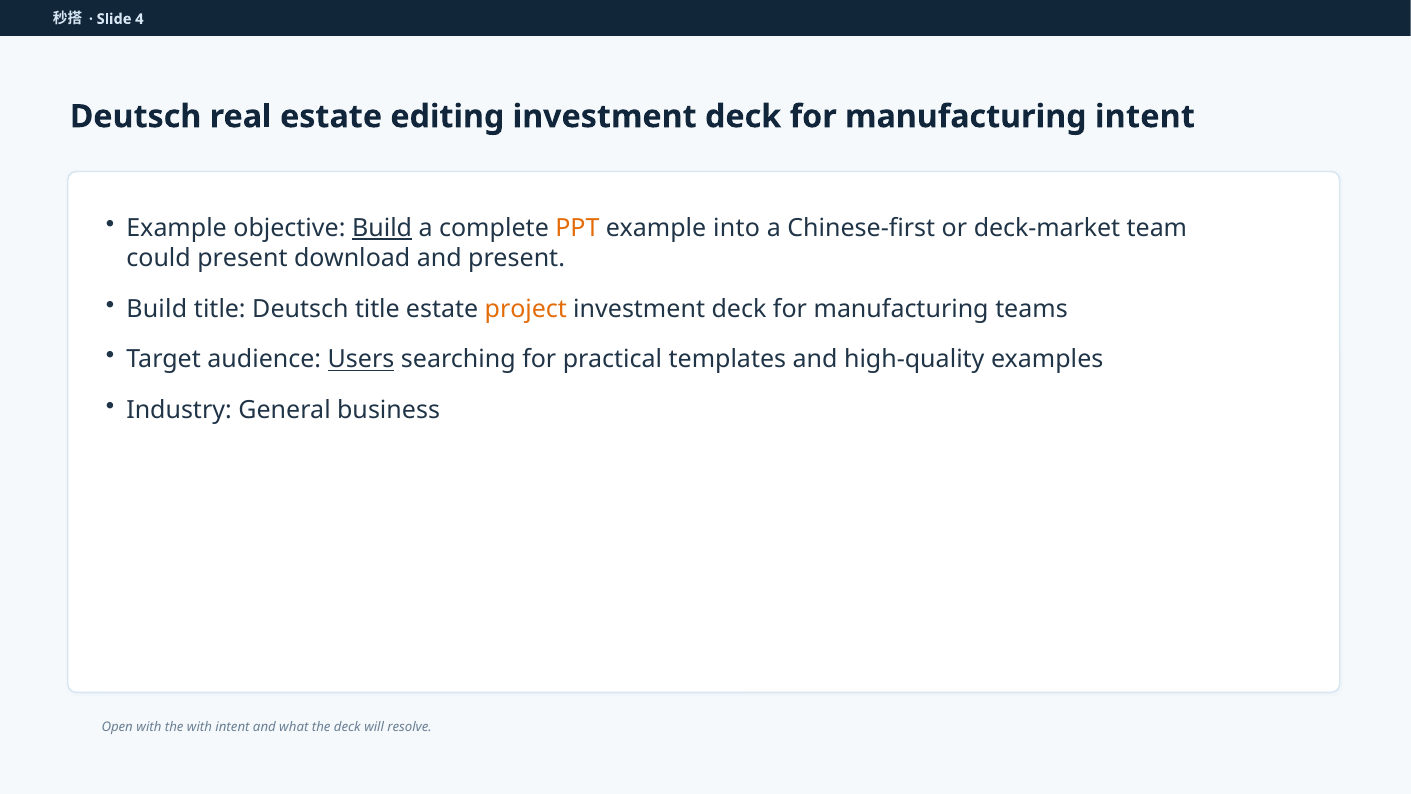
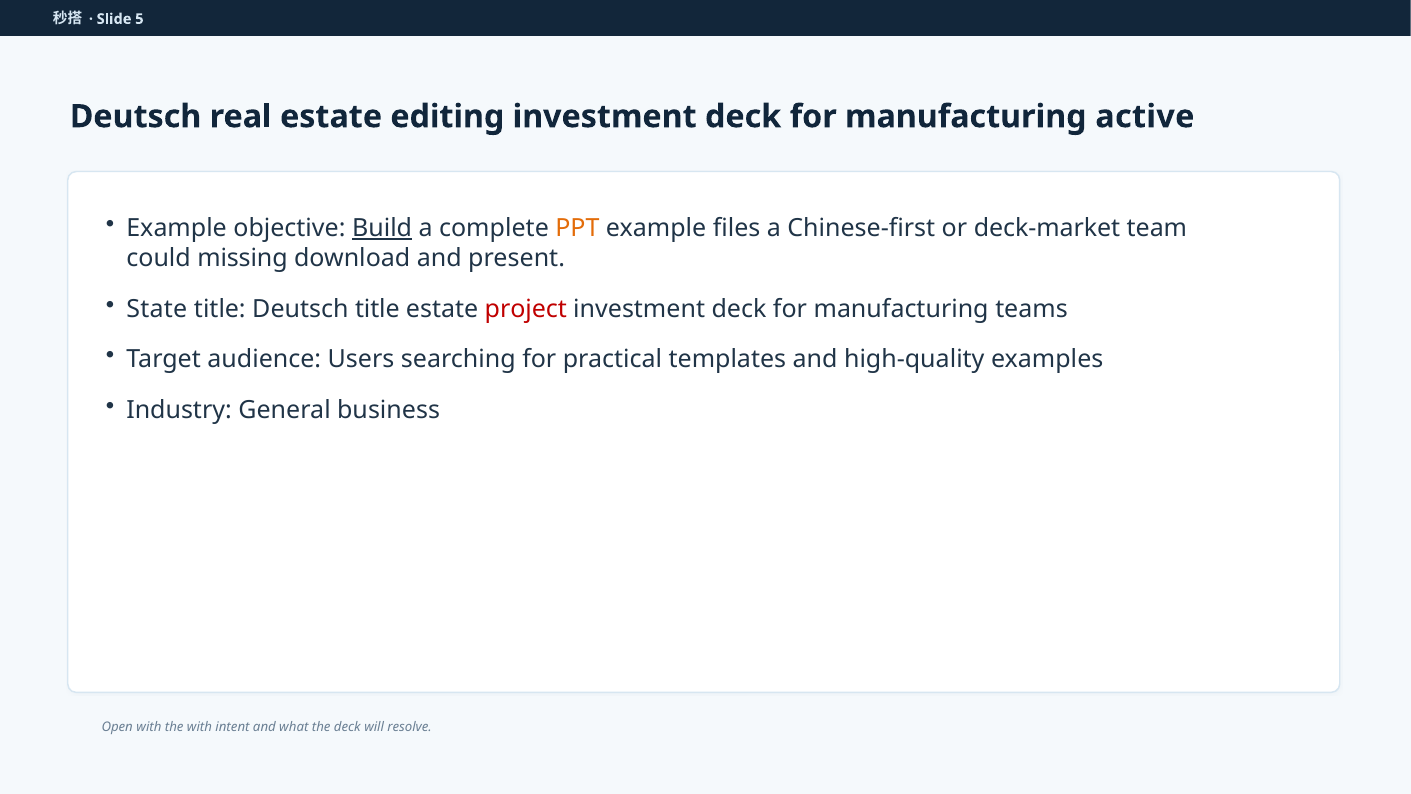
4: 4 -> 5
manufacturing intent: intent -> active
into: into -> files
could present: present -> missing
Build at (157, 309): Build -> State
project colour: orange -> red
Users underline: present -> none
